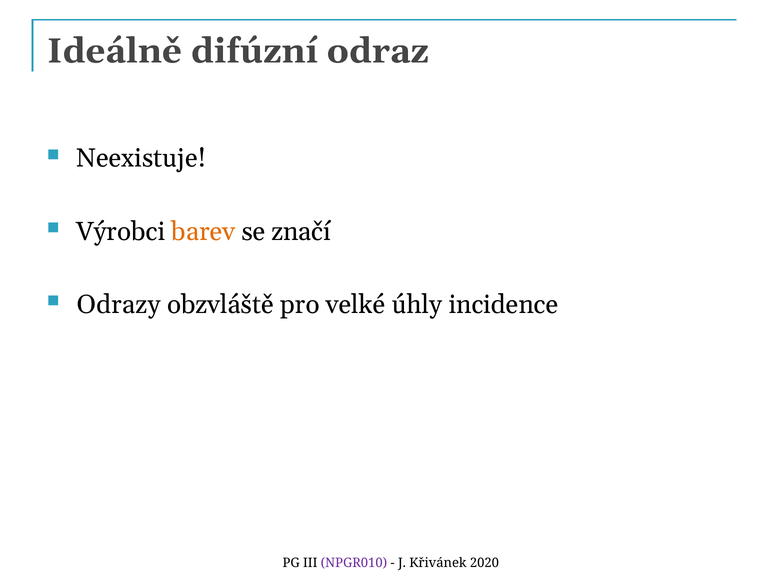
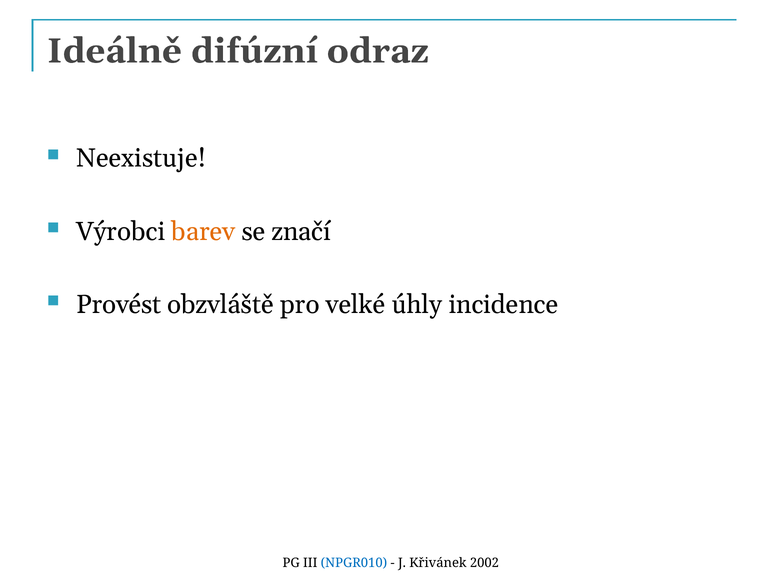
Odrazy: Odrazy -> Provést
NPGR010 colour: purple -> blue
2020: 2020 -> 2002
